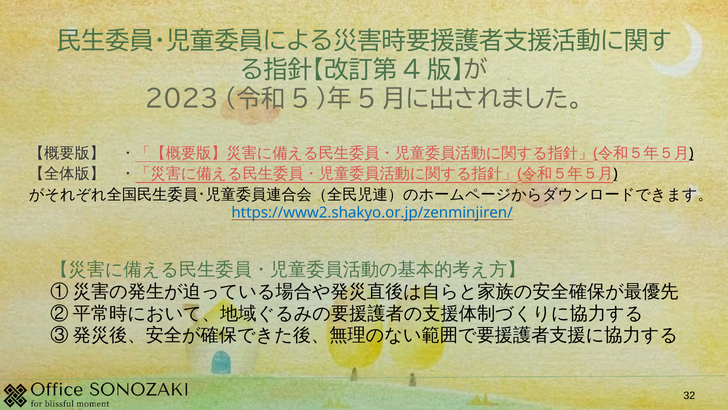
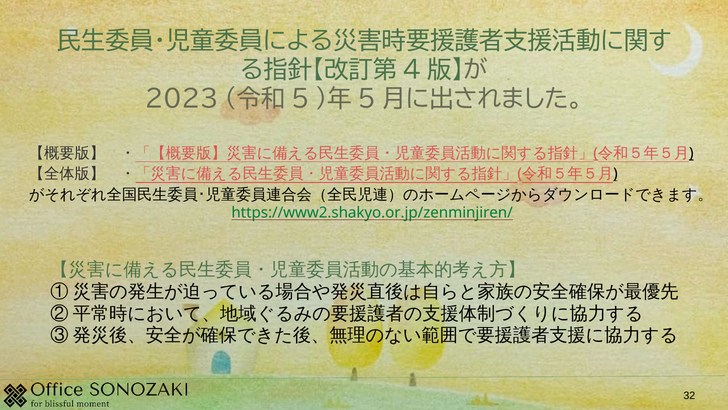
https://www2.shakyo.or.jp/zenminjiren/ colour: blue -> green
